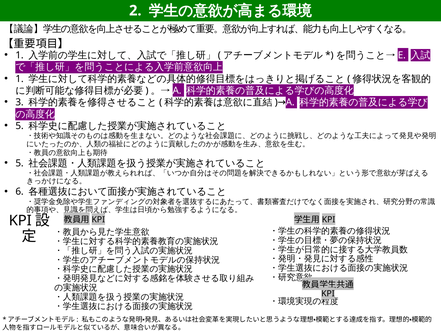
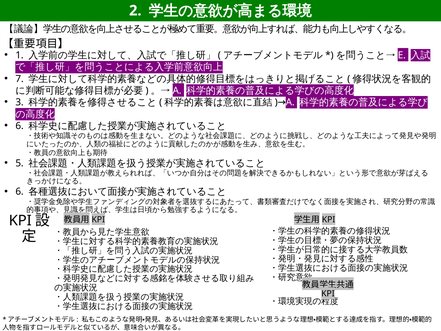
1 at (20, 79): 1 -> 7
5 at (20, 126): 5 -> 6
